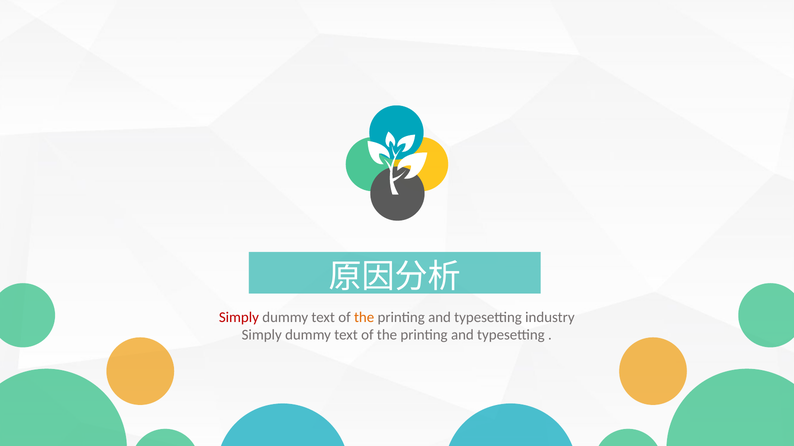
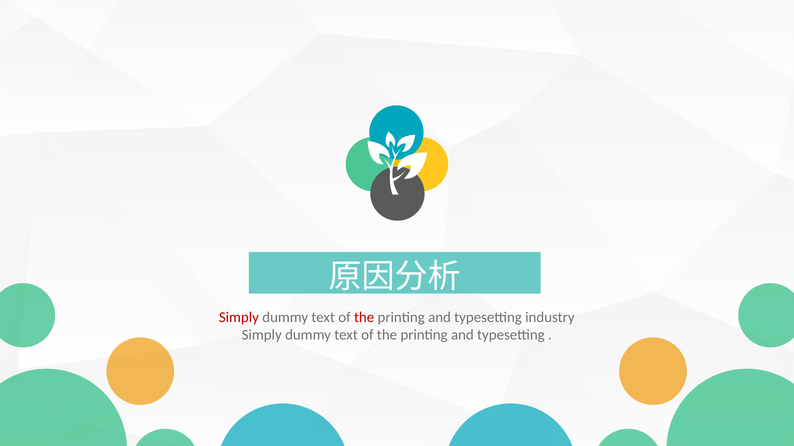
the at (364, 318) colour: orange -> red
